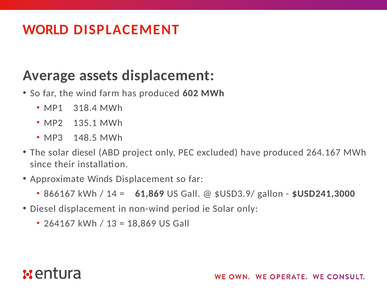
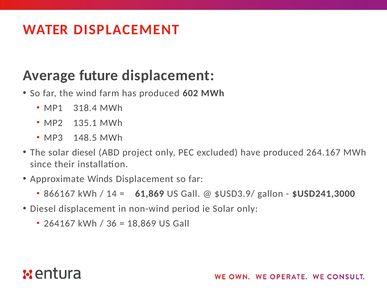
WORLD: WORLD -> WATER
assets: assets -> future
13: 13 -> 36
